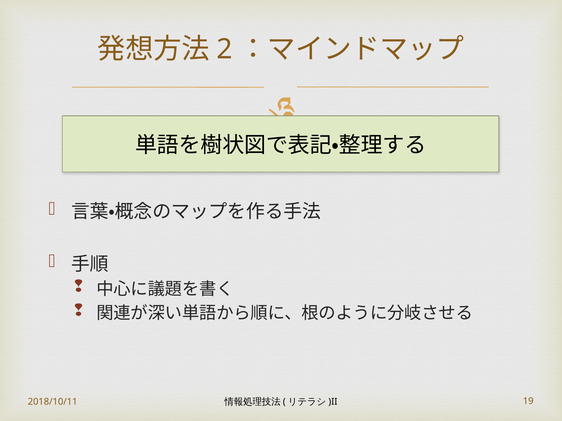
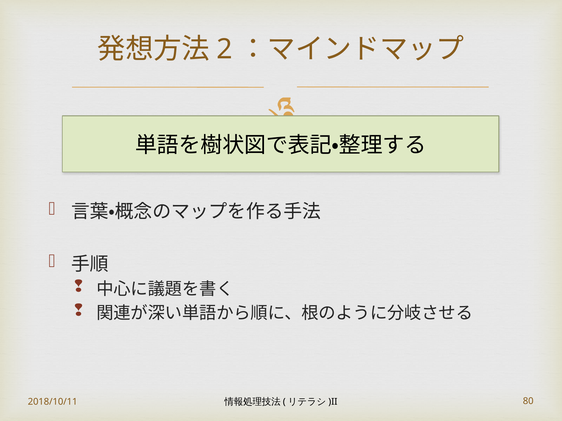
19: 19 -> 80
